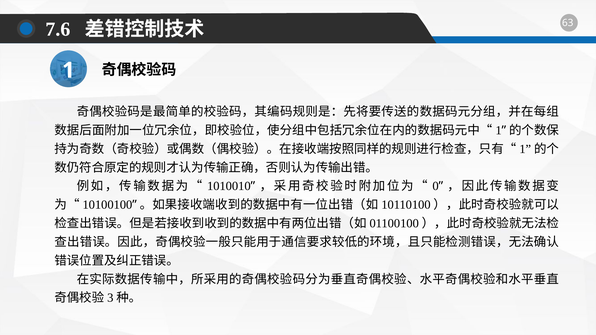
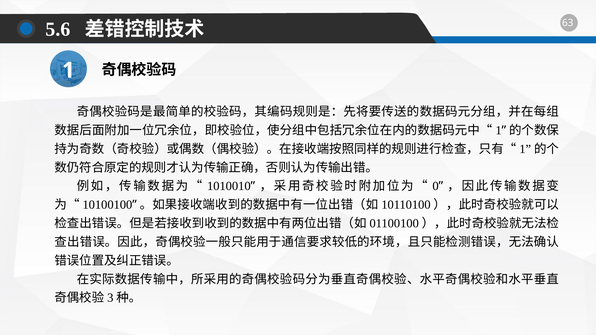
7.6: 7.6 -> 5.6
